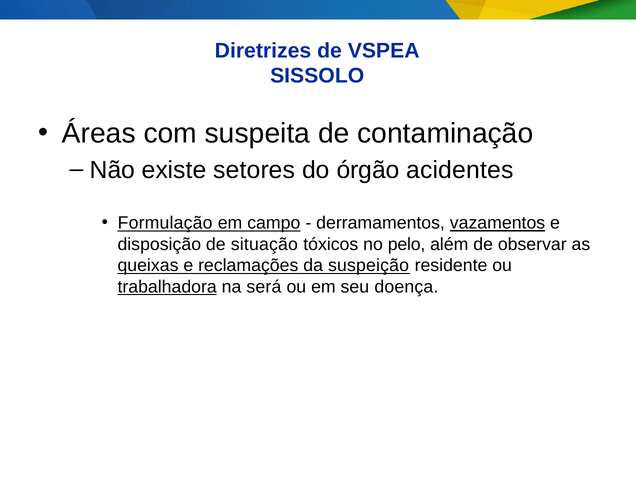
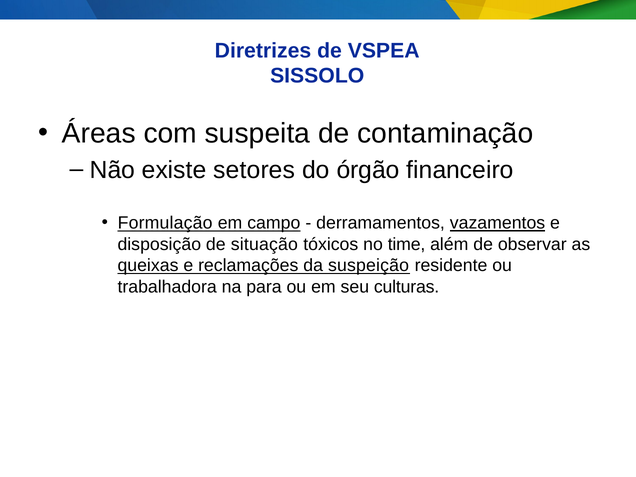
acidentes: acidentes -> financeiro
pelo: pelo -> time
trabalhadora underline: present -> none
será: será -> para
doença: doença -> culturas
